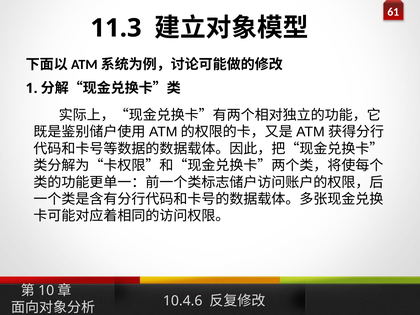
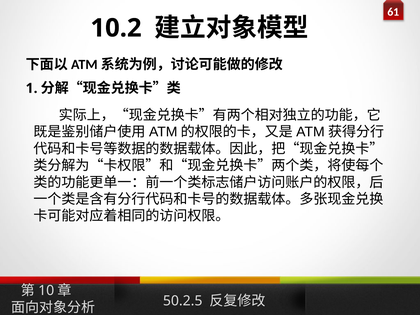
11.3: 11.3 -> 10.2
10.4.6: 10.4.6 -> 50.2.5
